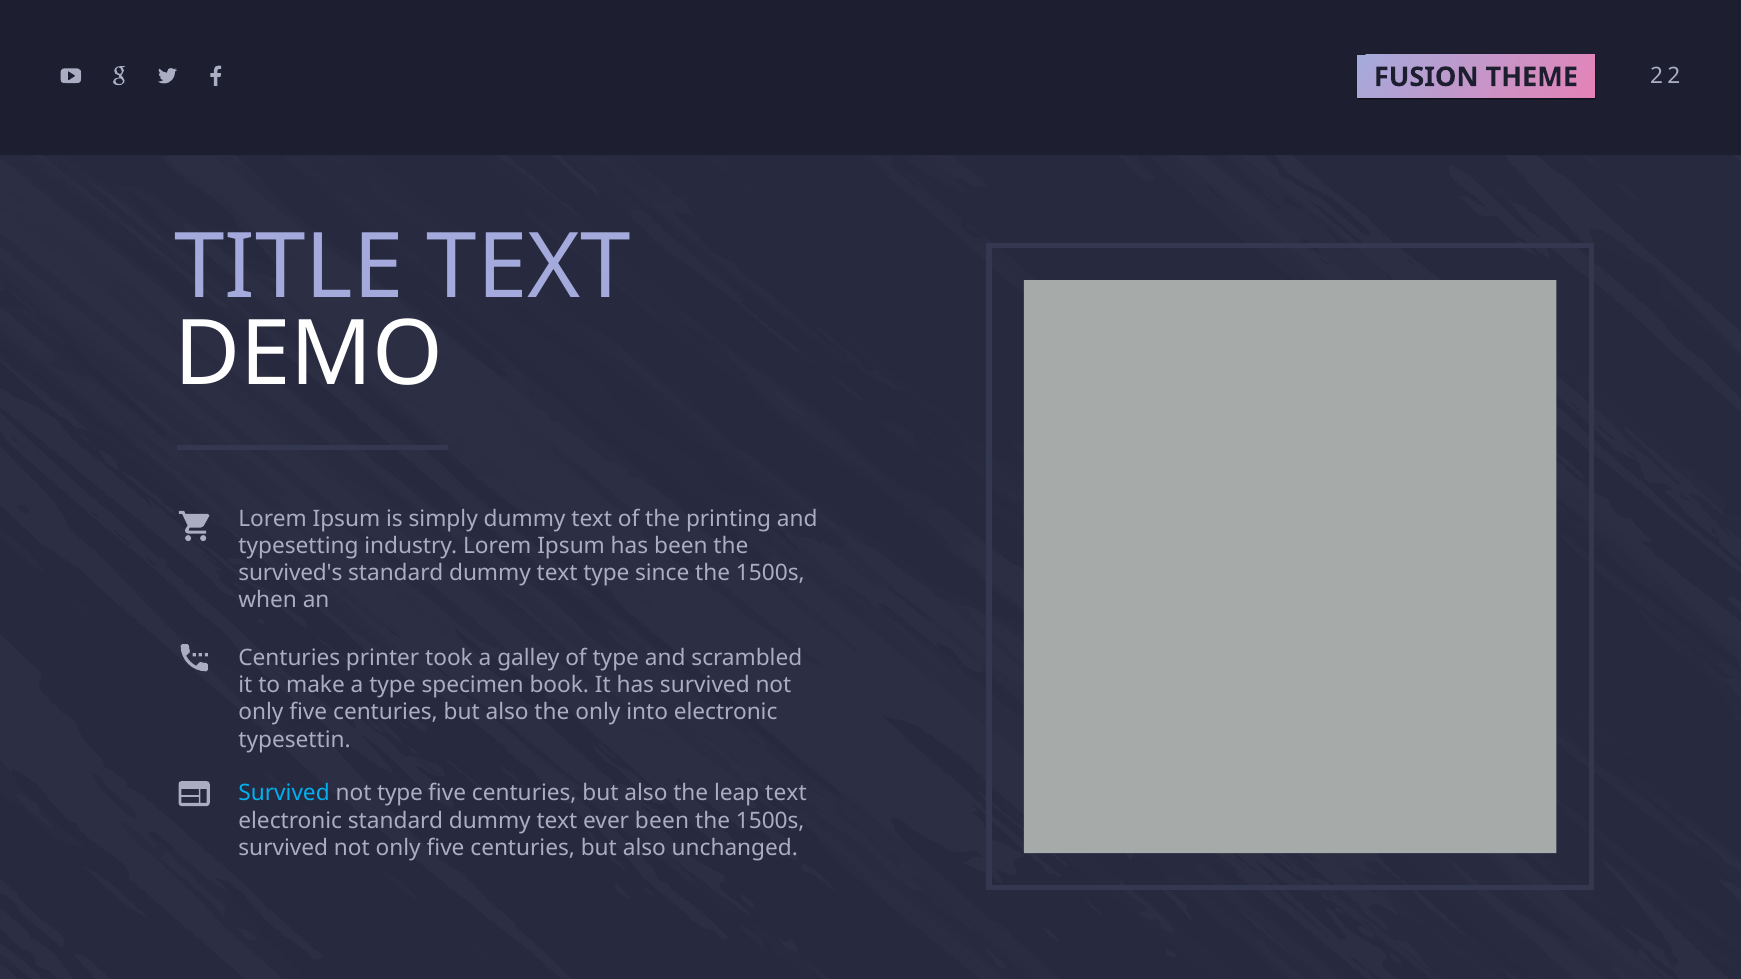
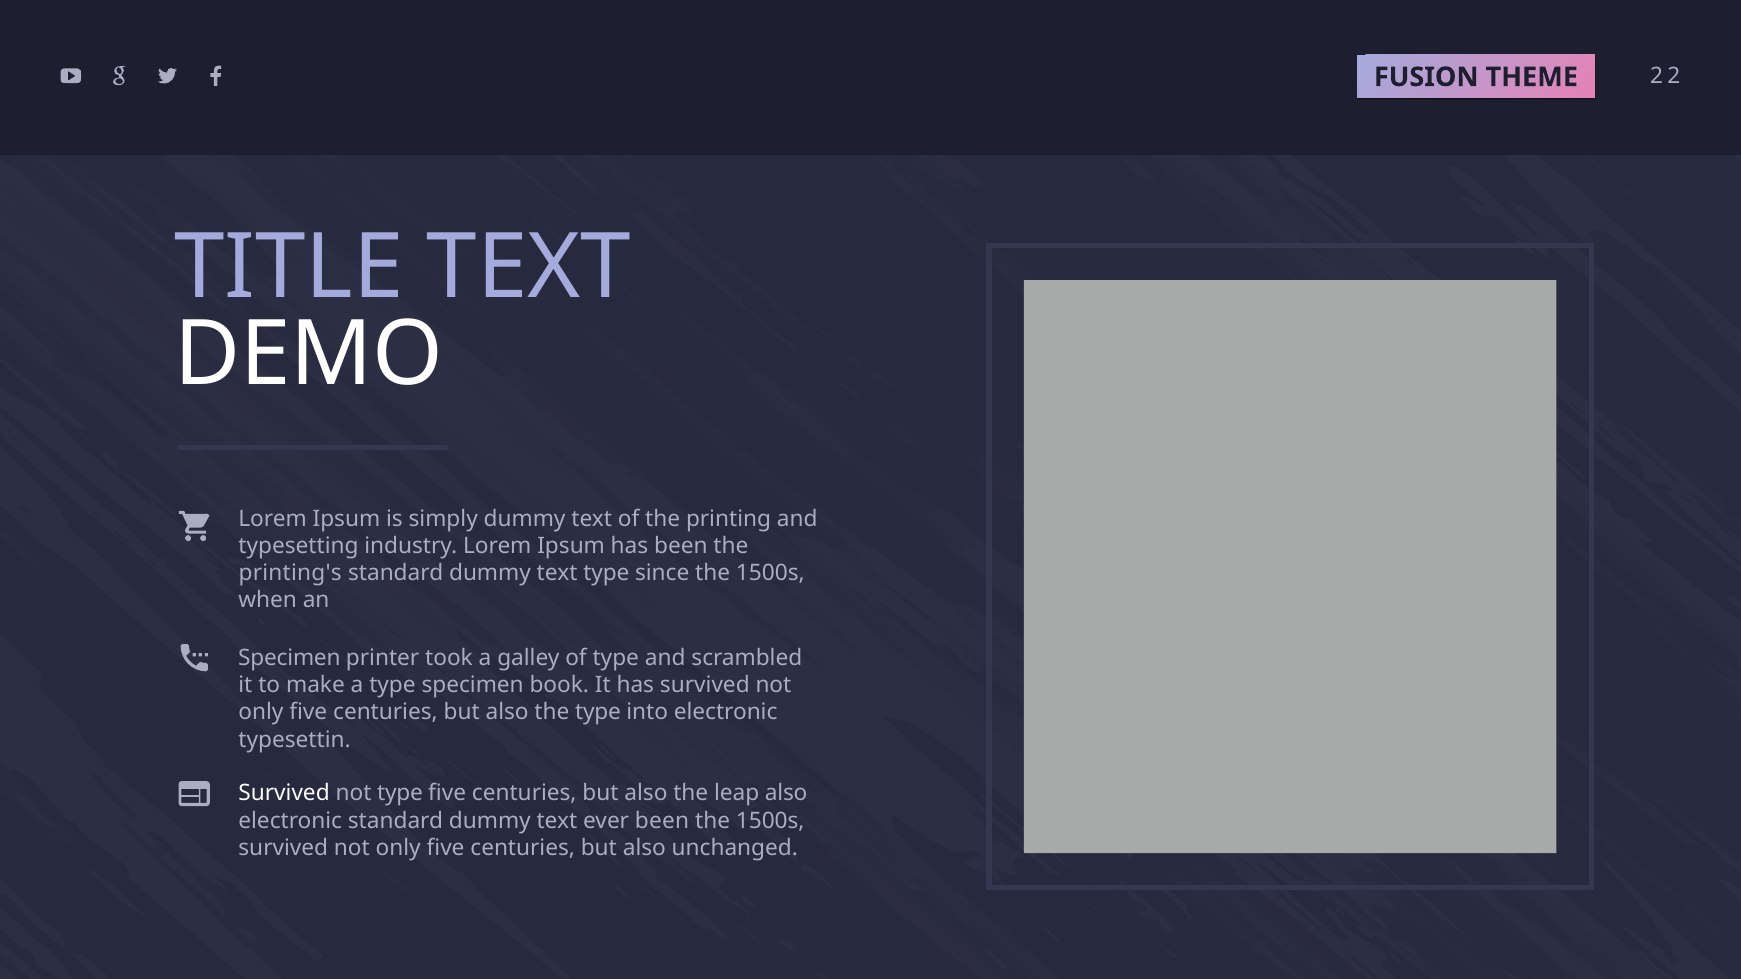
survived's: survived's -> printing's
Centuries at (289, 658): Centuries -> Specimen
the only: only -> type
Survived at (284, 794) colour: light blue -> white
leap text: text -> also
